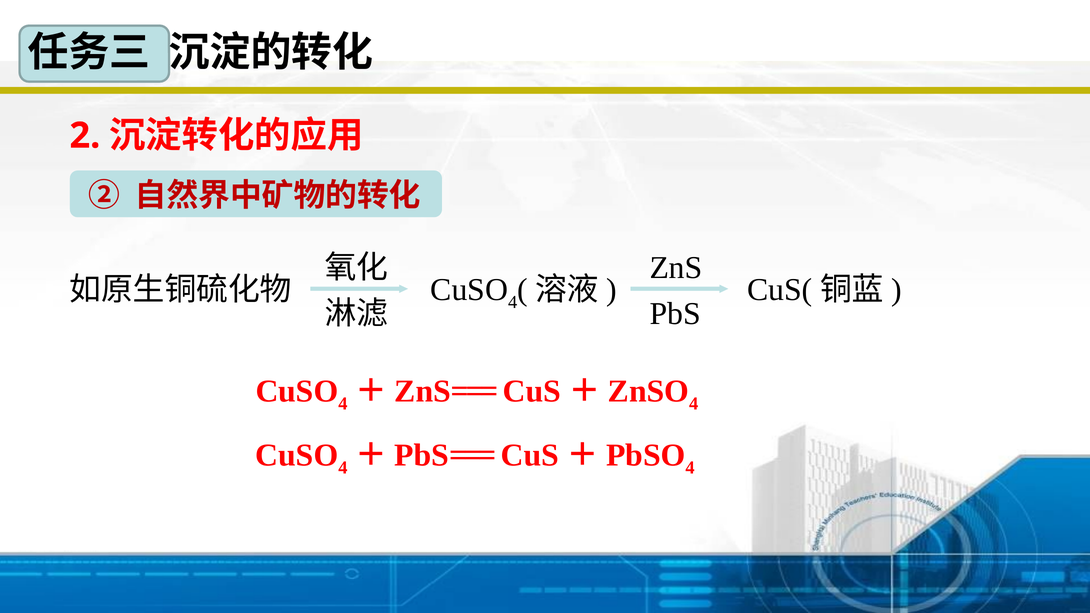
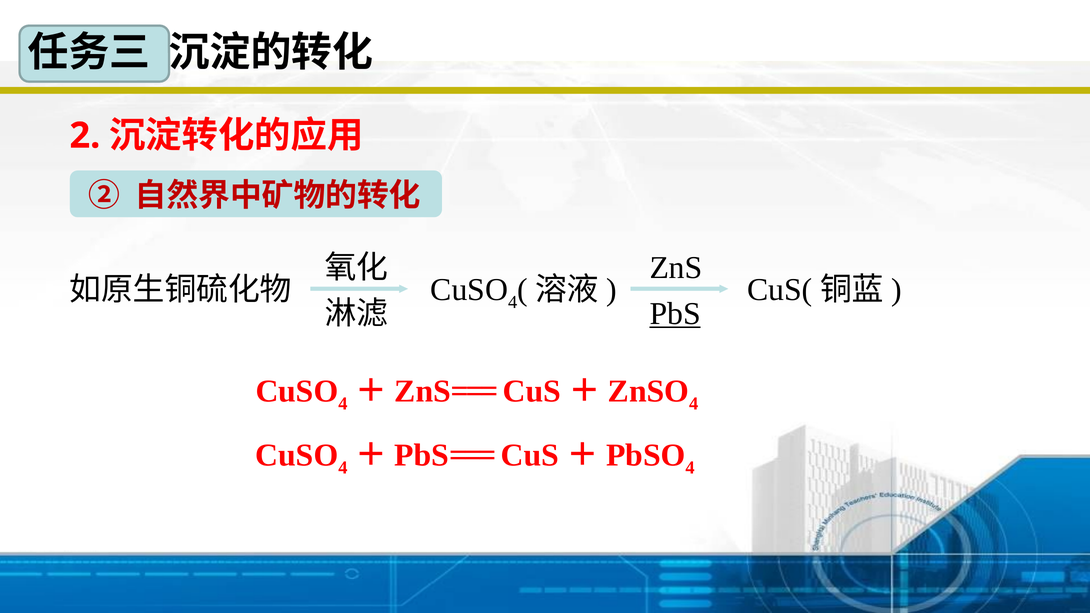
PbS underline: none -> present
